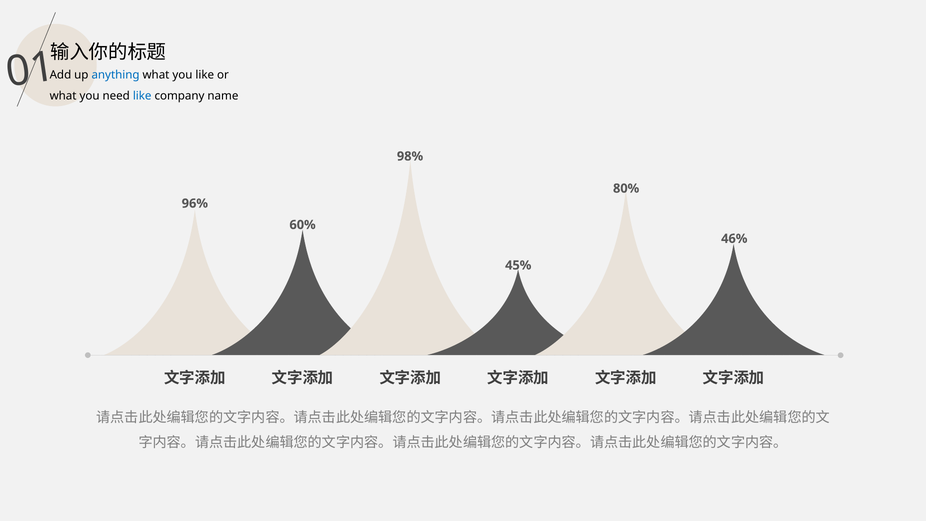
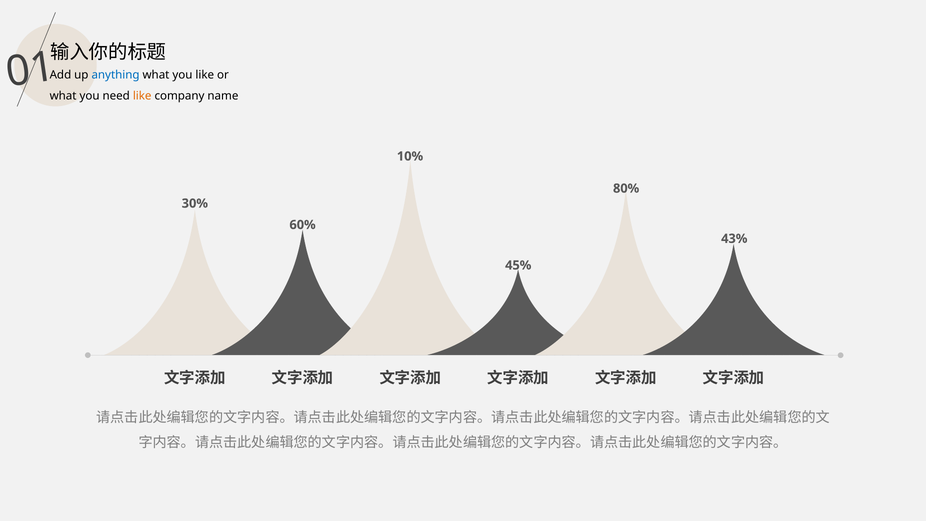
like at (142, 96) colour: blue -> orange
98%: 98% -> 10%
96%: 96% -> 30%
46%: 46% -> 43%
